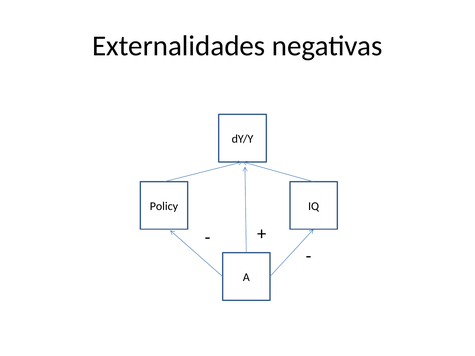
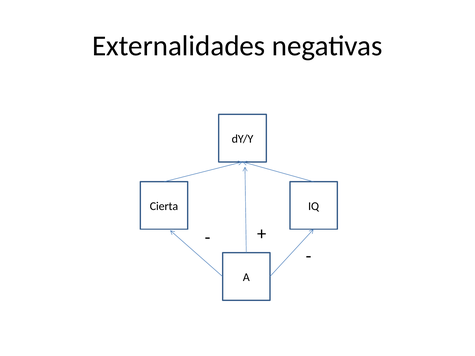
Policy: Policy -> Cierta
